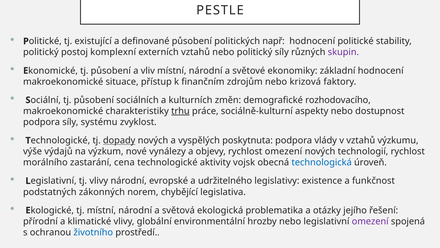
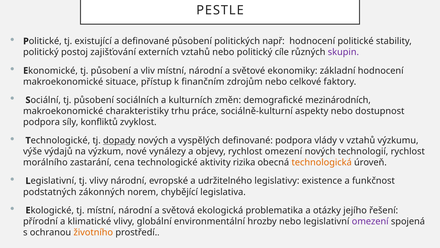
komplexní: komplexní -> zajišťování
politický síly: síly -> cíle
krizová: krizová -> celkové
rozhodovacího: rozhodovacího -> mezinárodních
trhu underline: present -> none
systému: systému -> konfliktů
vyspělých poskytnuta: poskytnuta -> definované
vojsk: vojsk -> rizika
technologická colour: blue -> orange
životního colour: blue -> orange
